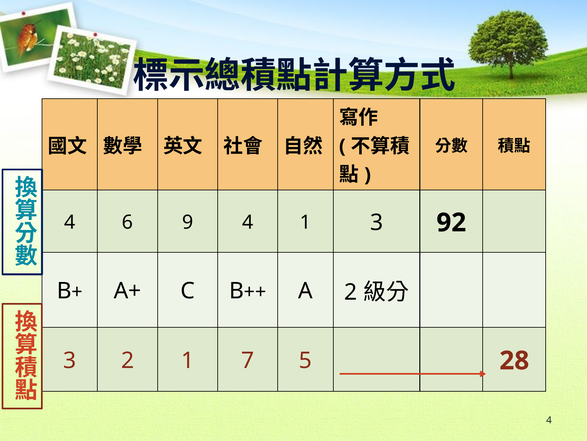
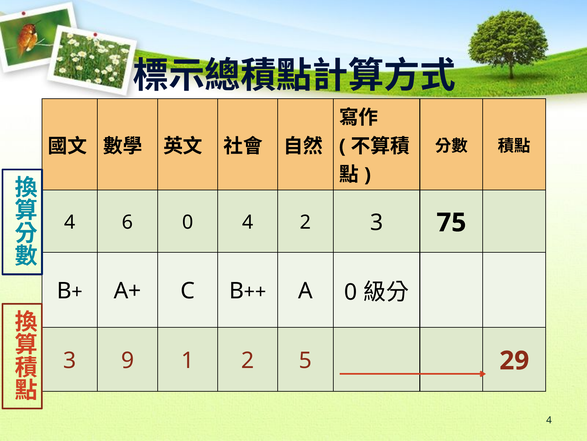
6 9: 9 -> 0
4 1: 1 -> 2
92: 92 -> 75
A 2: 2 -> 0
3 2: 2 -> 9
1 7: 7 -> 2
28: 28 -> 29
